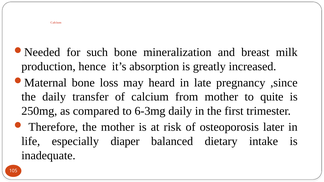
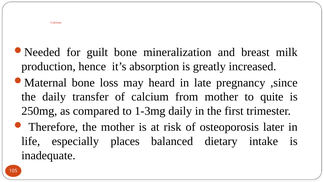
such: such -> guilt
6-3mg: 6-3mg -> 1-3mg
diaper: diaper -> places
